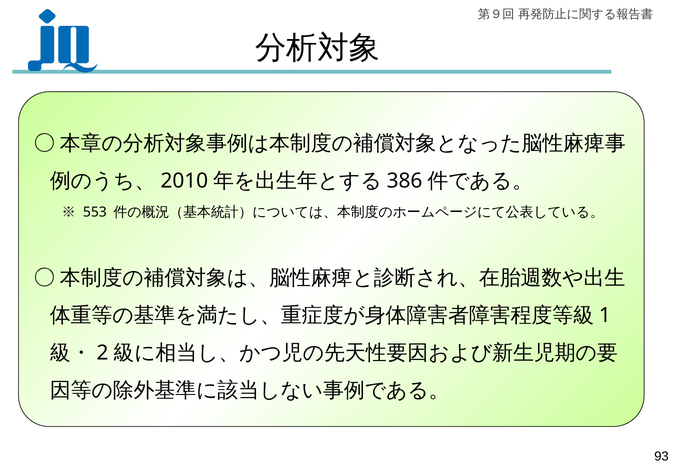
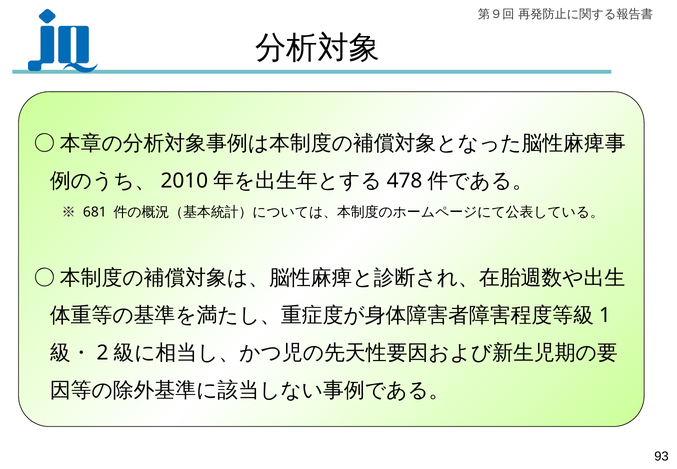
386: 386 -> 478
553: 553 -> 681
